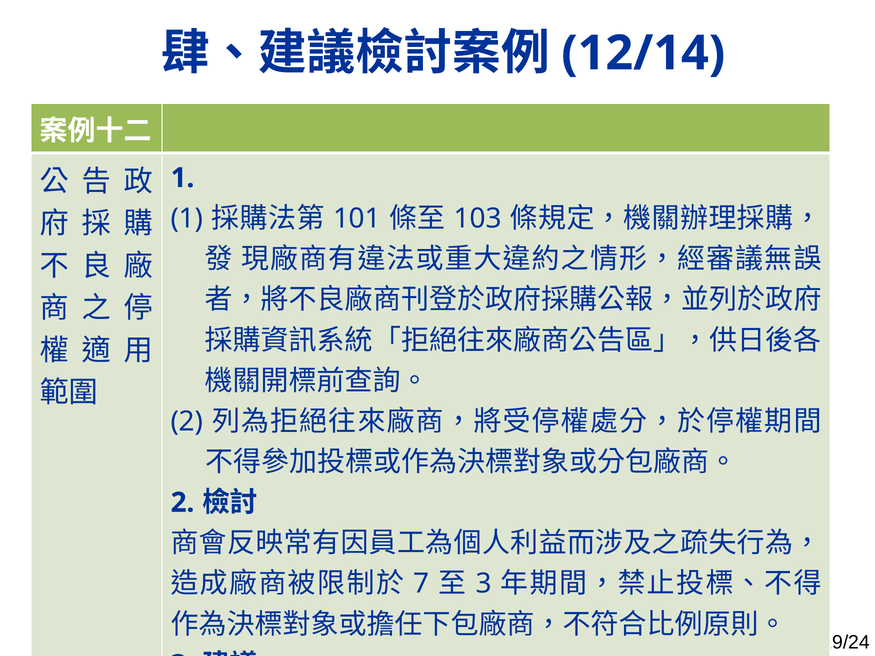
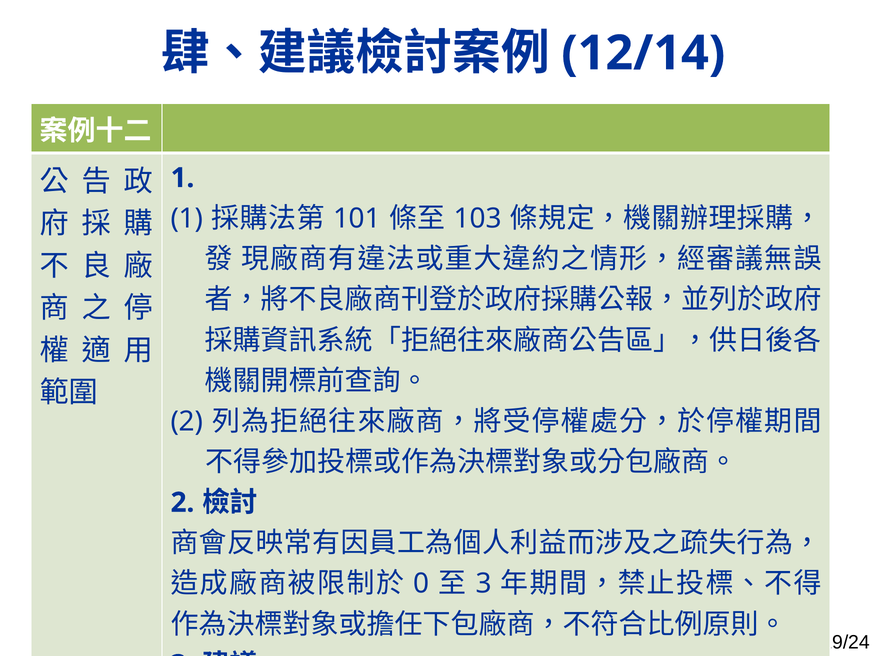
7: 7 -> 0
